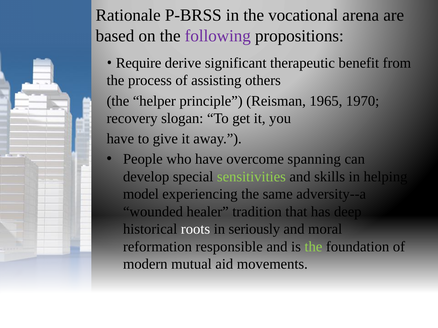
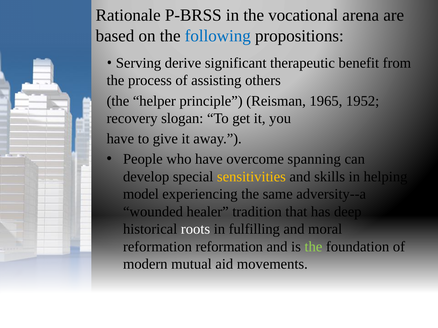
following colour: purple -> blue
Require: Require -> Serving
1970: 1970 -> 1952
sensitivities colour: light green -> yellow
seriously: seriously -> fulfilling
reformation responsible: responsible -> reformation
